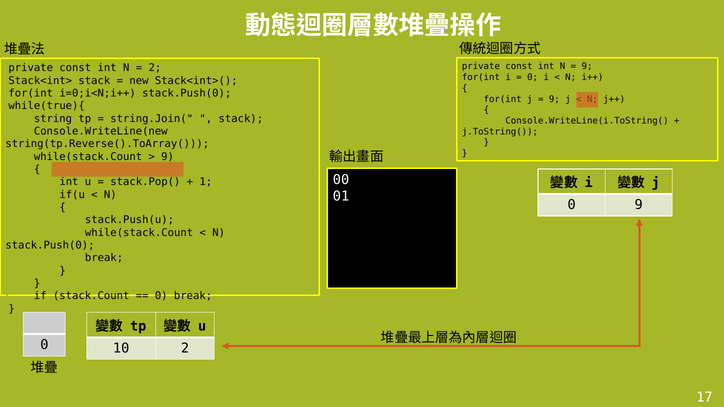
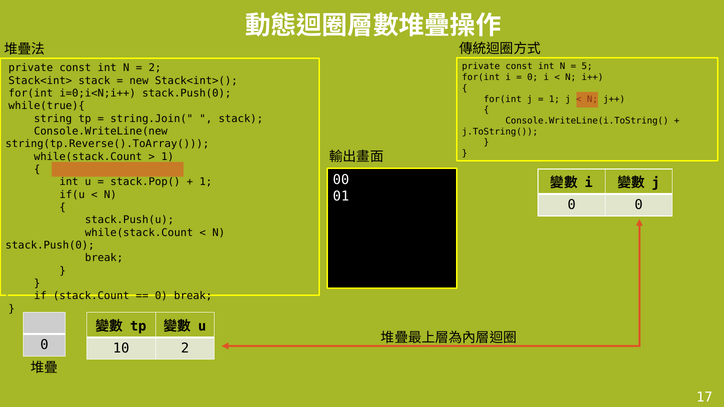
9 at (587, 67): 9 -> 5
9 at (554, 99): 9 -> 1
9 at (168, 157): 9 -> 1
0 9: 9 -> 0
